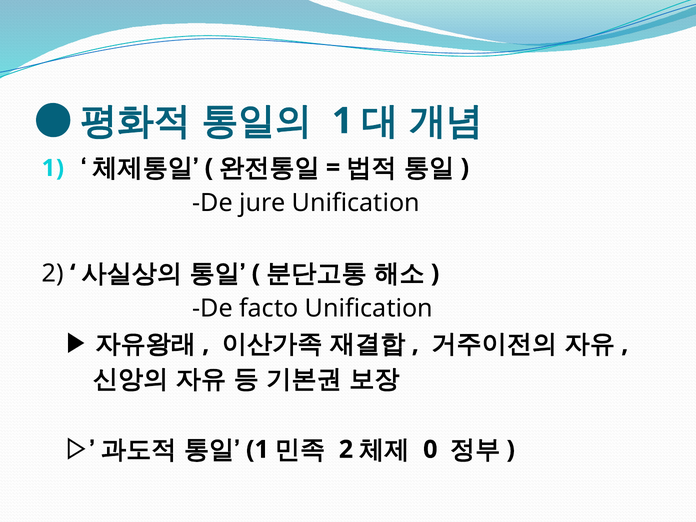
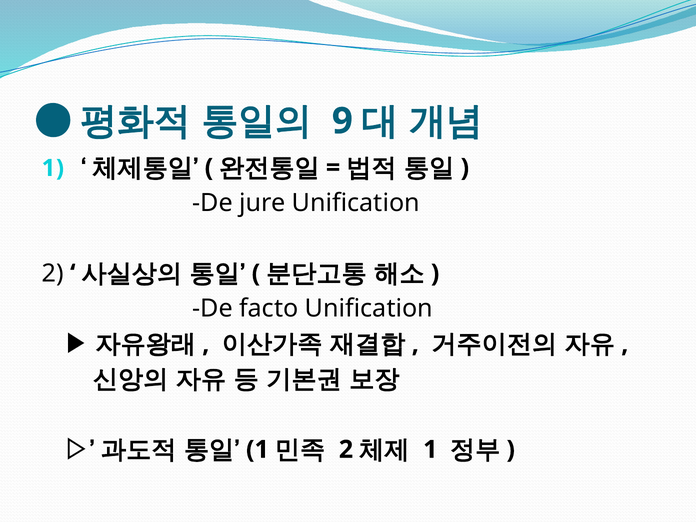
1 at (342, 121): 1 -> 9
0 at (430, 450): 0 -> 1
